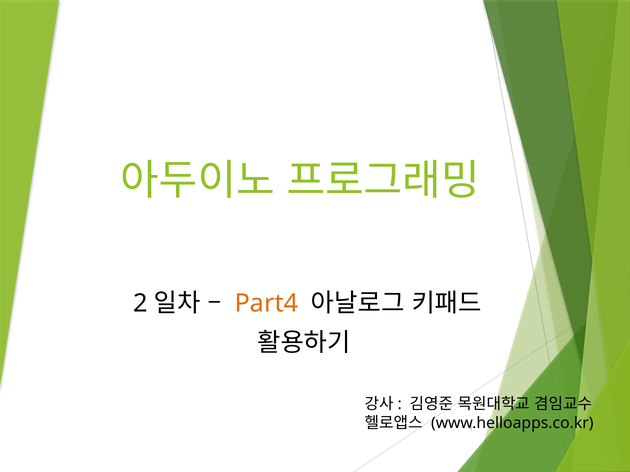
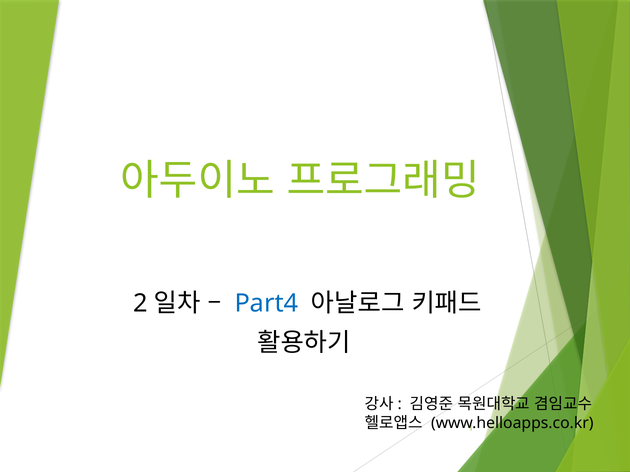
Part4 colour: orange -> blue
